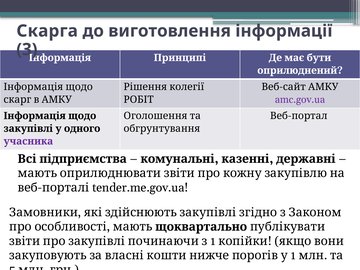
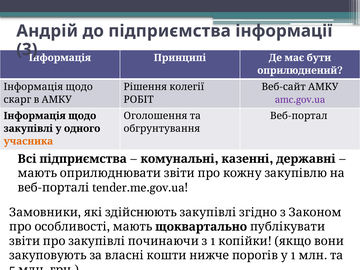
Скарга: Скарга -> Андрій
виготовлення: виготовлення -> підприємства
учасника colour: purple -> orange
